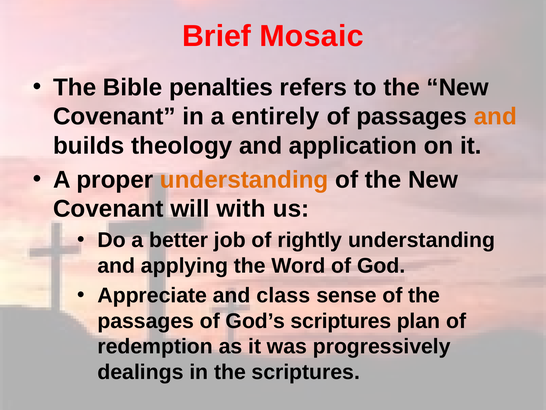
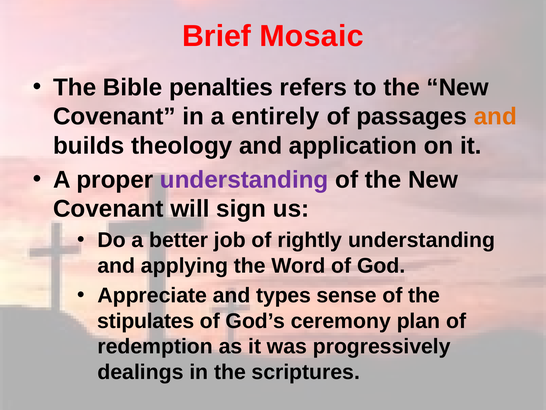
understanding at (244, 179) colour: orange -> purple
with: with -> sign
class: class -> types
passages at (146, 321): passages -> stipulates
God’s scriptures: scriptures -> ceremony
